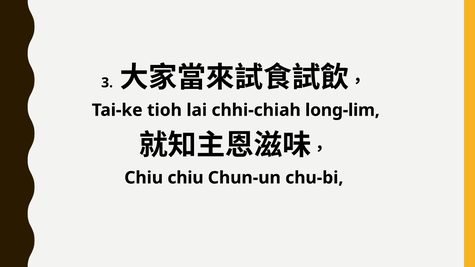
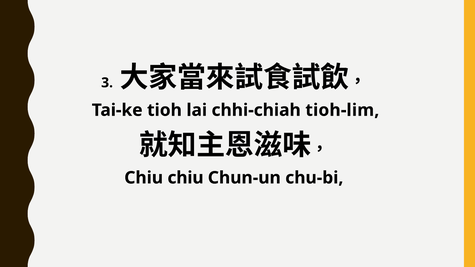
long-lim: long-lim -> tioh-lim
